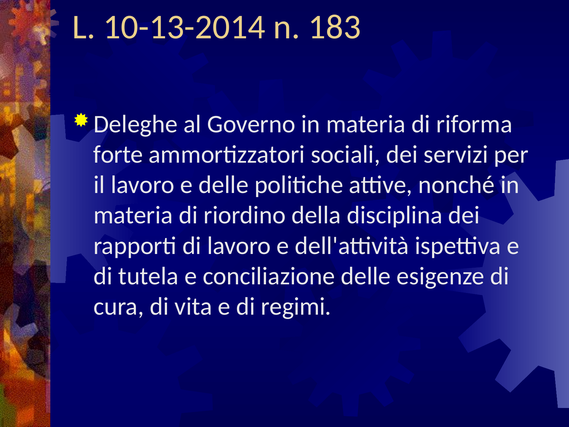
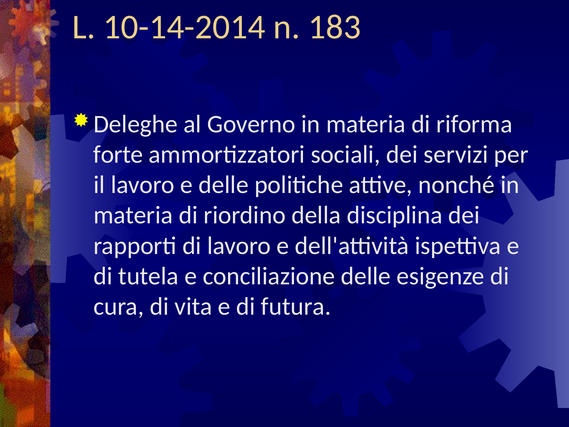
10-13-2014: 10-13-2014 -> 10-14-2014
regimi: regimi -> futura
